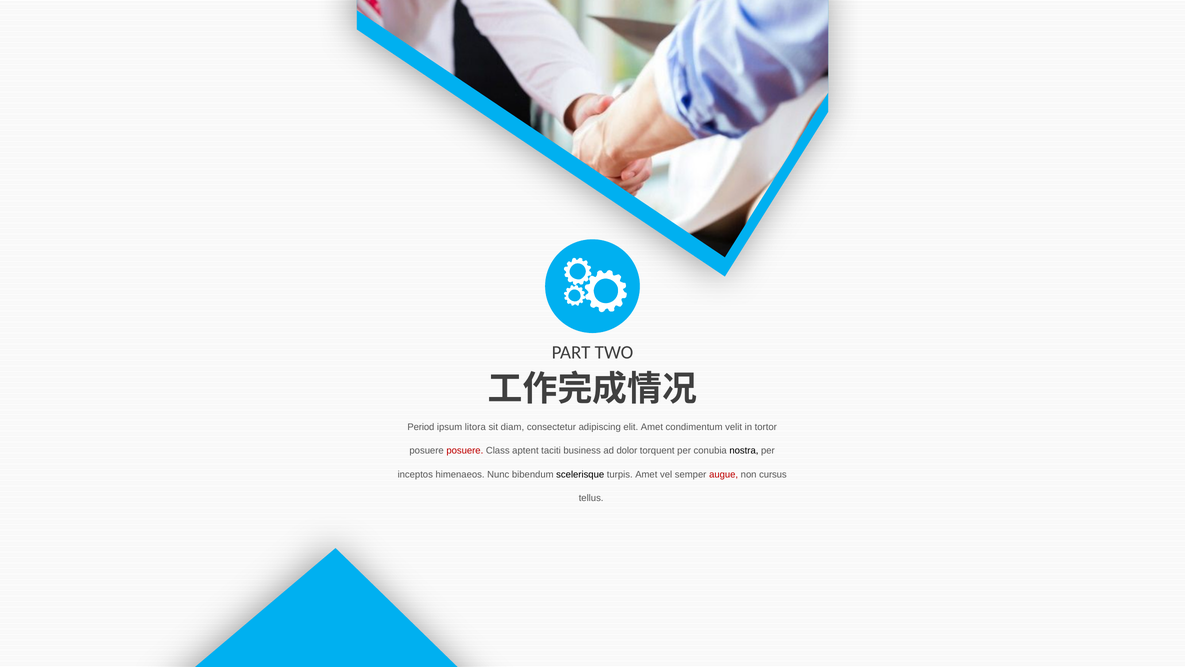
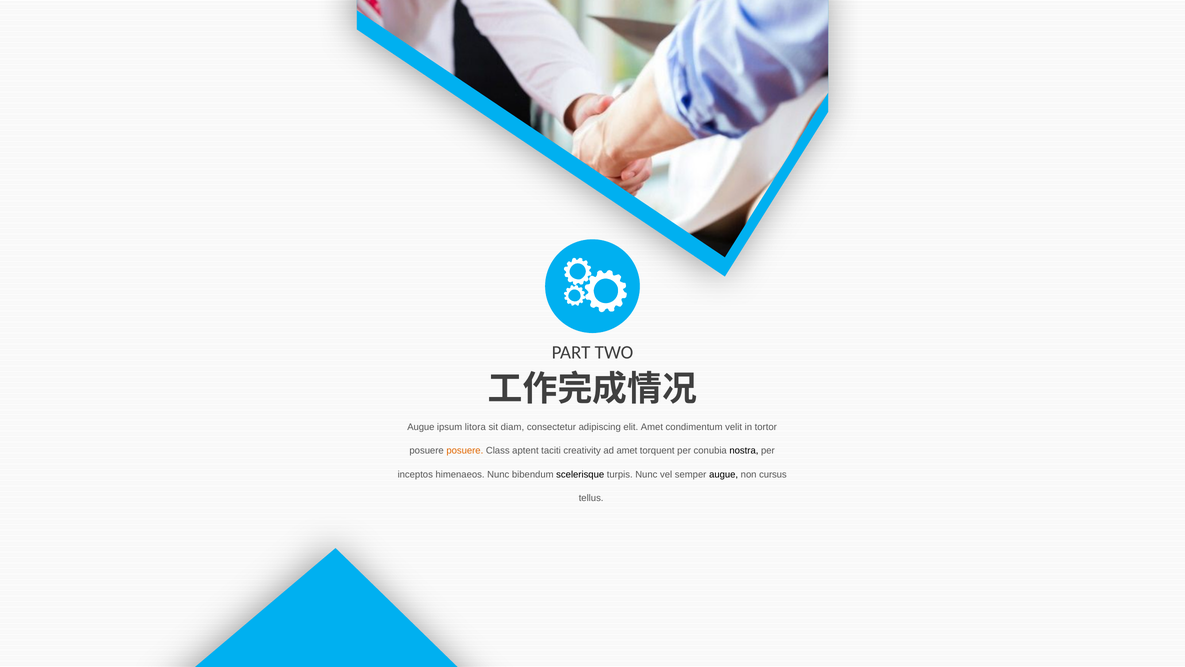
Period at (421, 427): Period -> Augue
posuere at (465, 451) colour: red -> orange
business: business -> creativity
ad dolor: dolor -> amet
turpis Amet: Amet -> Nunc
augue at (724, 474) colour: red -> black
